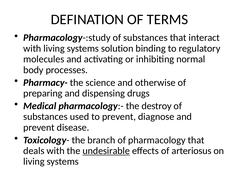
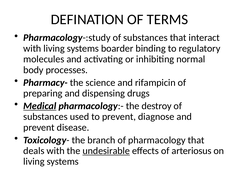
solution: solution -> boarder
otherwise: otherwise -> rifampicin
Medical underline: none -> present
